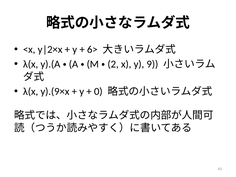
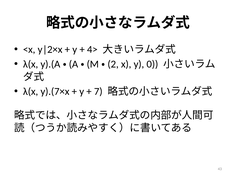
6>: 6> -> 4>
9: 9 -> 0
y).(9×x: y).(9×x -> y).(7×x
0: 0 -> 7
